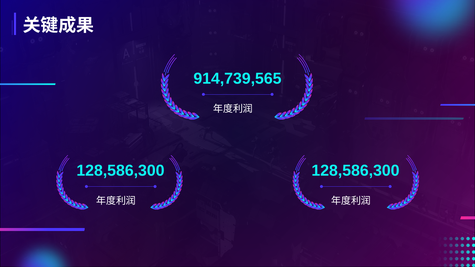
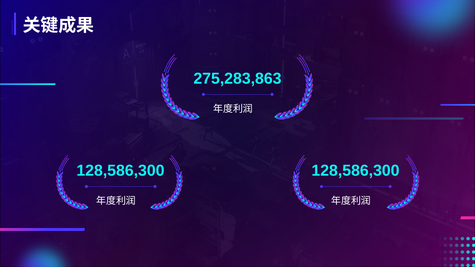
914,739,565: 914,739,565 -> 275,283,863
